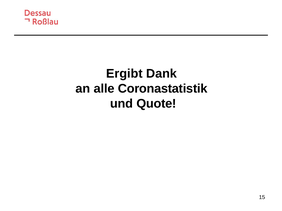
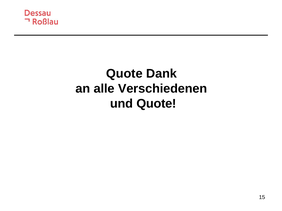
Ergibt at (124, 74): Ergibt -> Quote
Coronastatistik: Coronastatistik -> Verschiedenen
